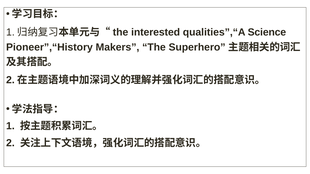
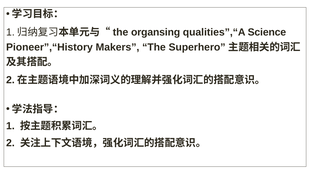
interested: interested -> organsing
